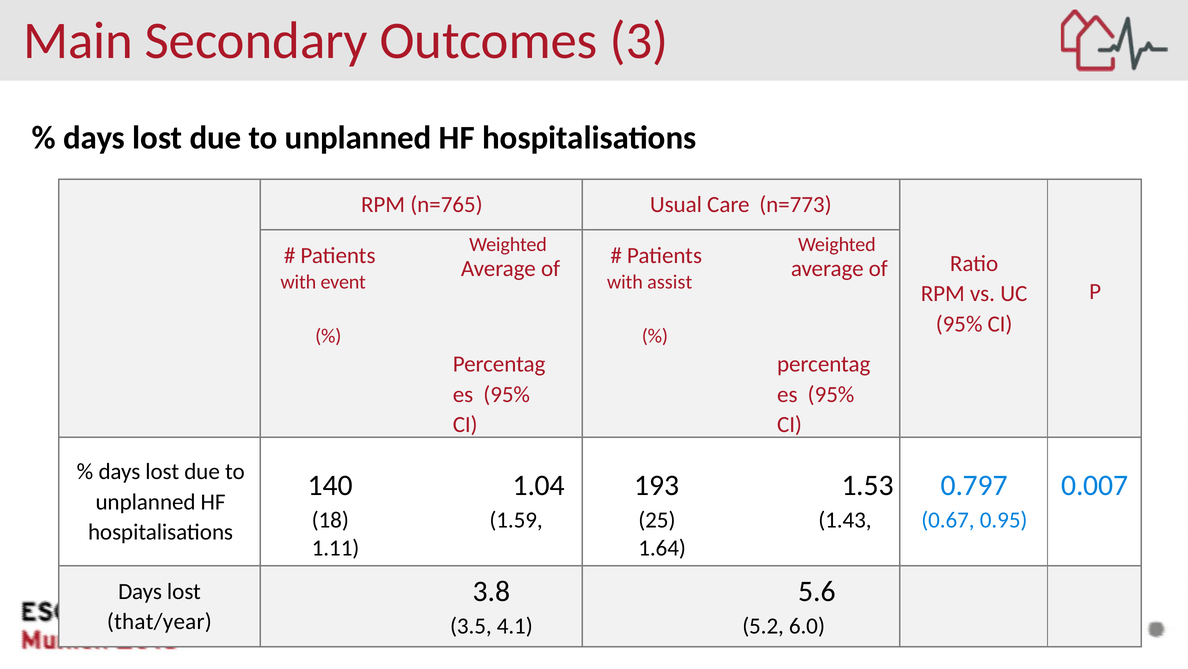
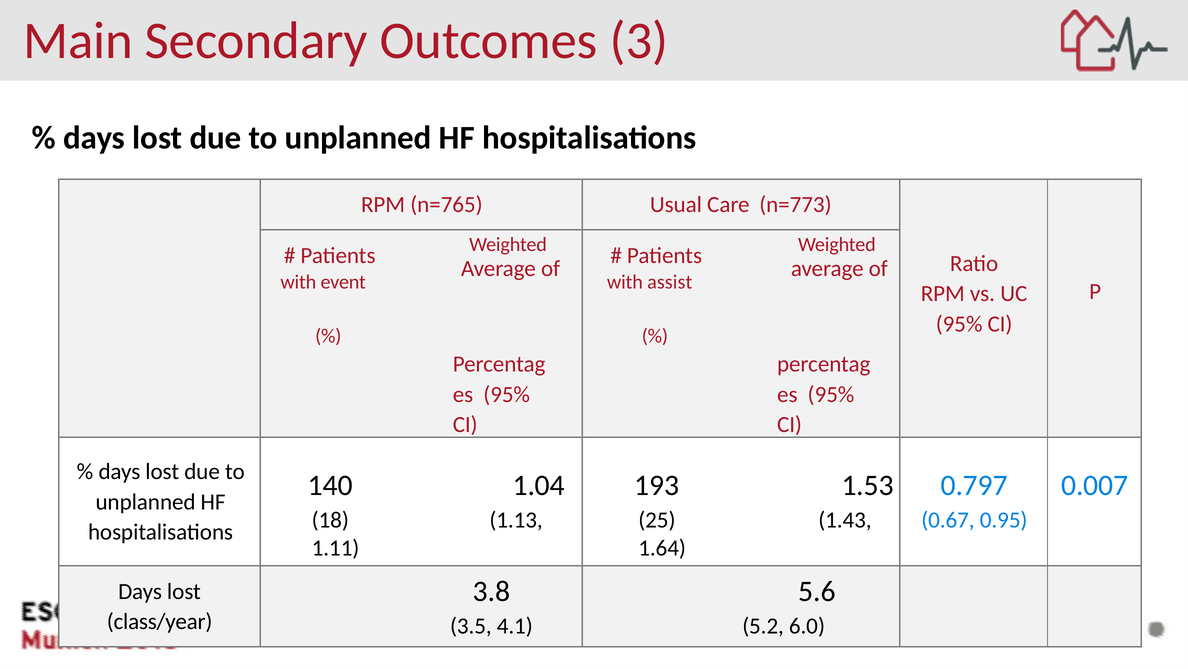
1.59: 1.59 -> 1.13
that/year: that/year -> class/year
